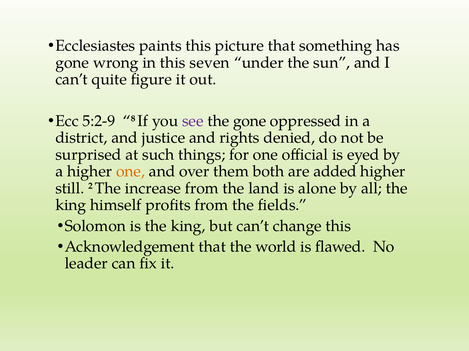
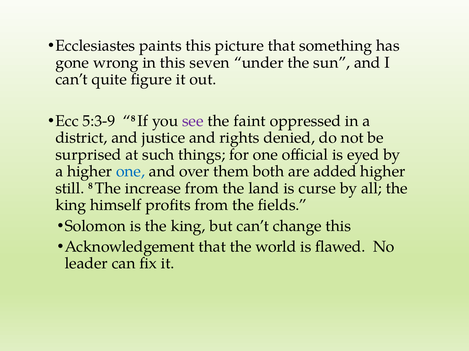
5:2-9: 5:2-9 -> 5:3-9
the gone: gone -> faint
one at (131, 172) colour: orange -> blue
still 2: 2 -> 8
alone: alone -> curse
